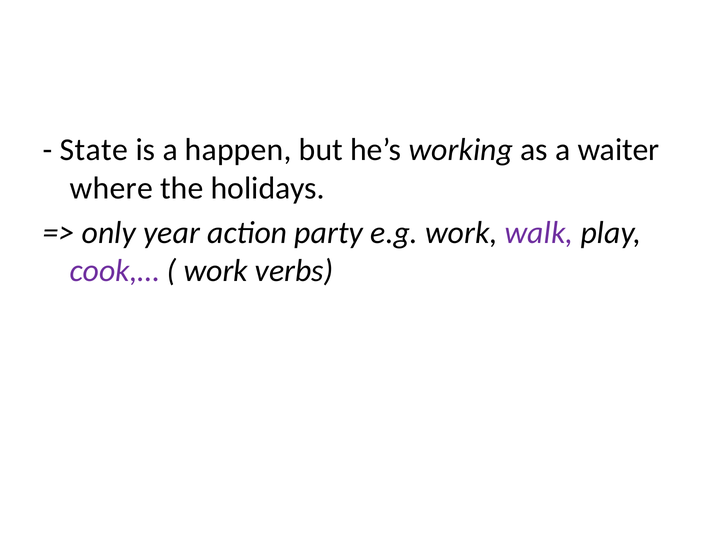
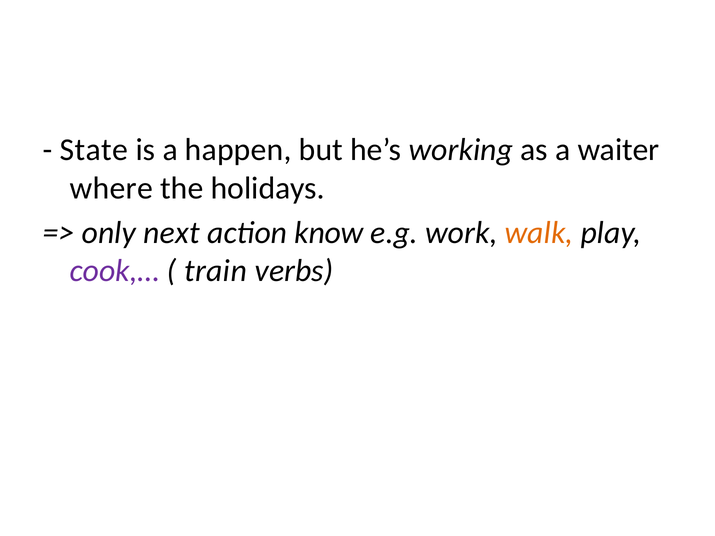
year: year -> next
party: party -> know
walk colour: purple -> orange
work at (216, 271): work -> train
